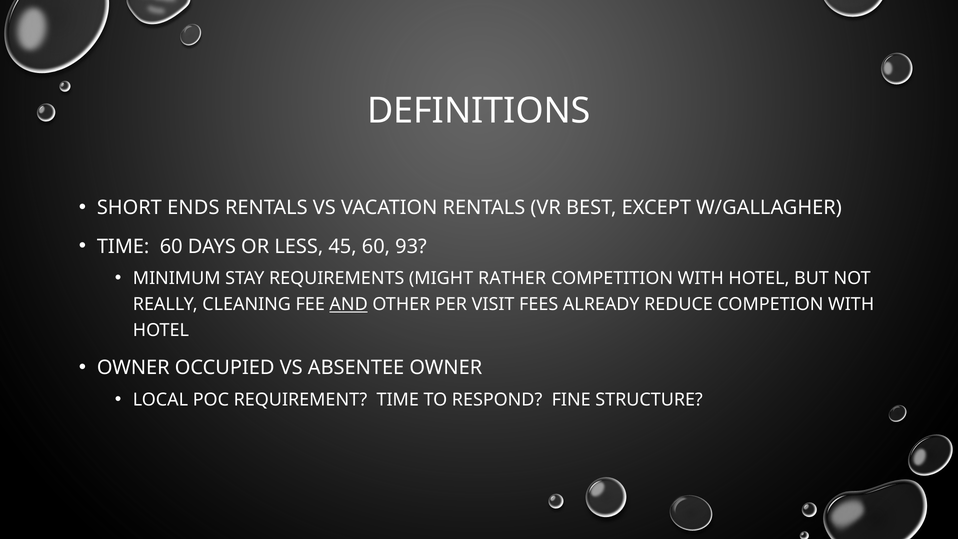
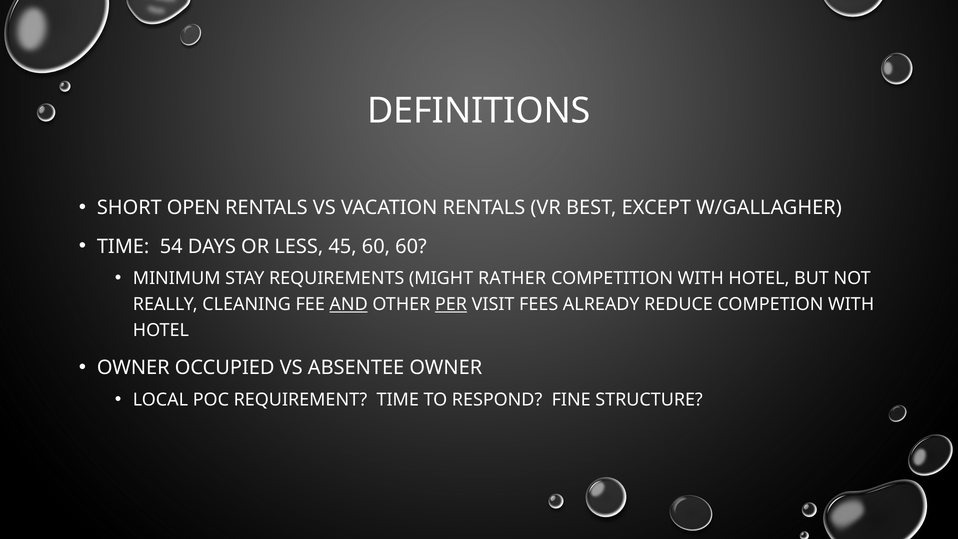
ENDS: ENDS -> OPEN
TIME 60: 60 -> 54
60 93: 93 -> 60
PER underline: none -> present
